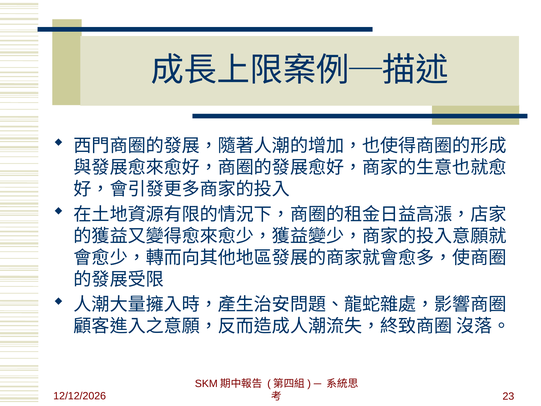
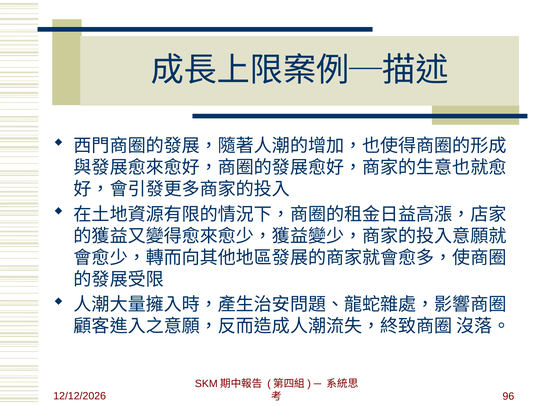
23: 23 -> 96
